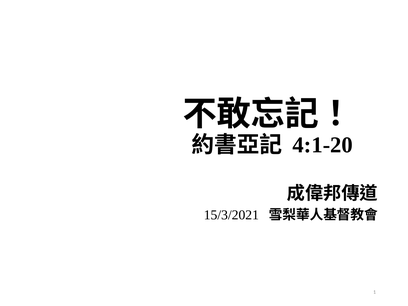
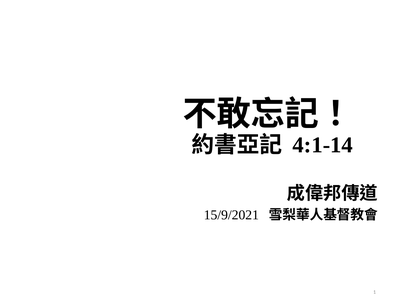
4:1-20: 4:1-20 -> 4:1-14
15/3/2021: 15/3/2021 -> 15/9/2021
